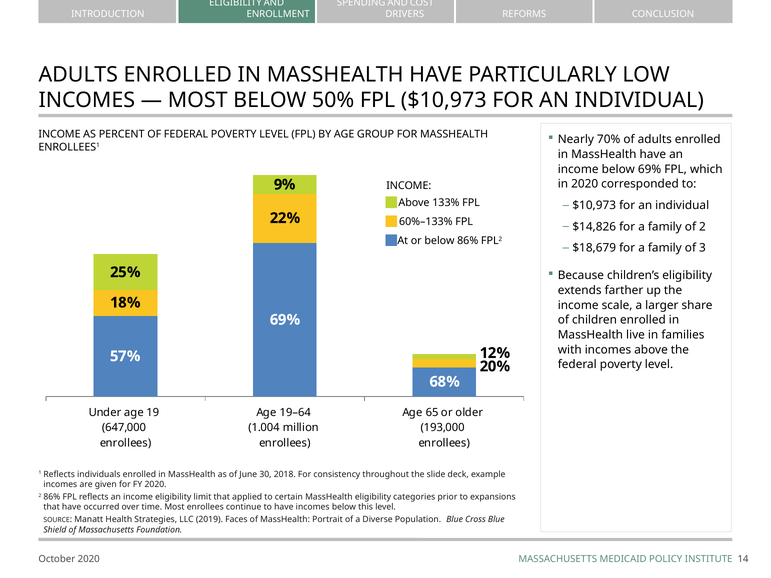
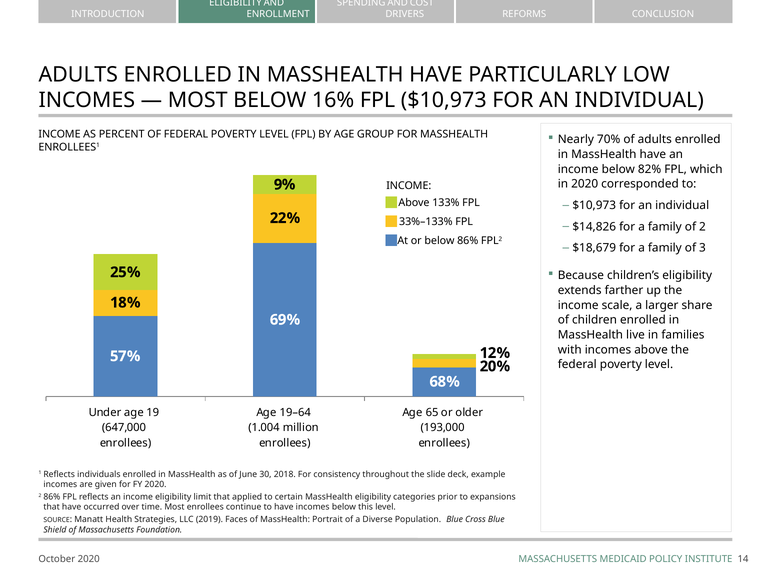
50%: 50% -> 16%
below 69%: 69% -> 82%
60%–133%: 60%–133% -> 33%–133%
